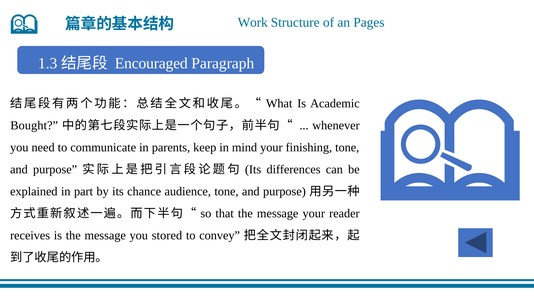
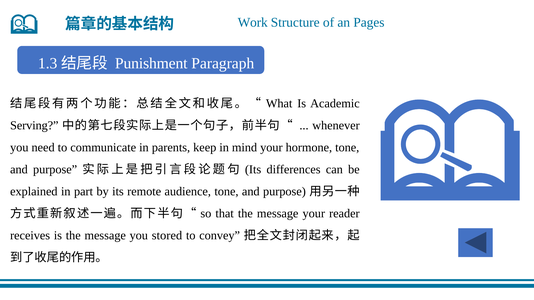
Encouraged: Encouraged -> Punishment
Bought: Bought -> Serving
finishing: finishing -> hormone
chance: chance -> remote
